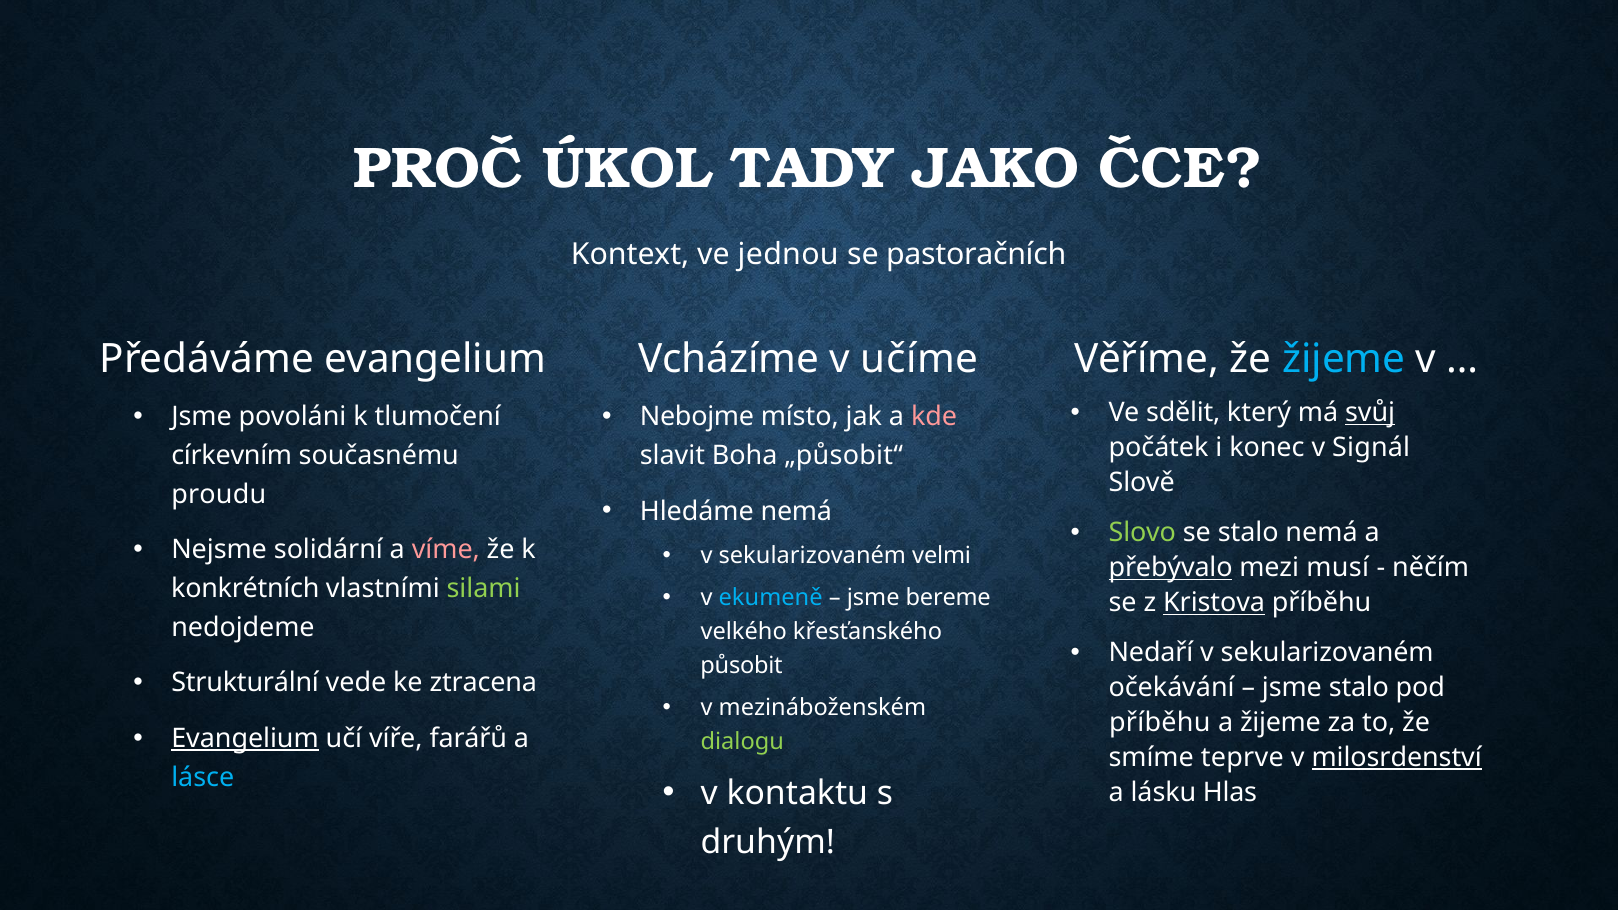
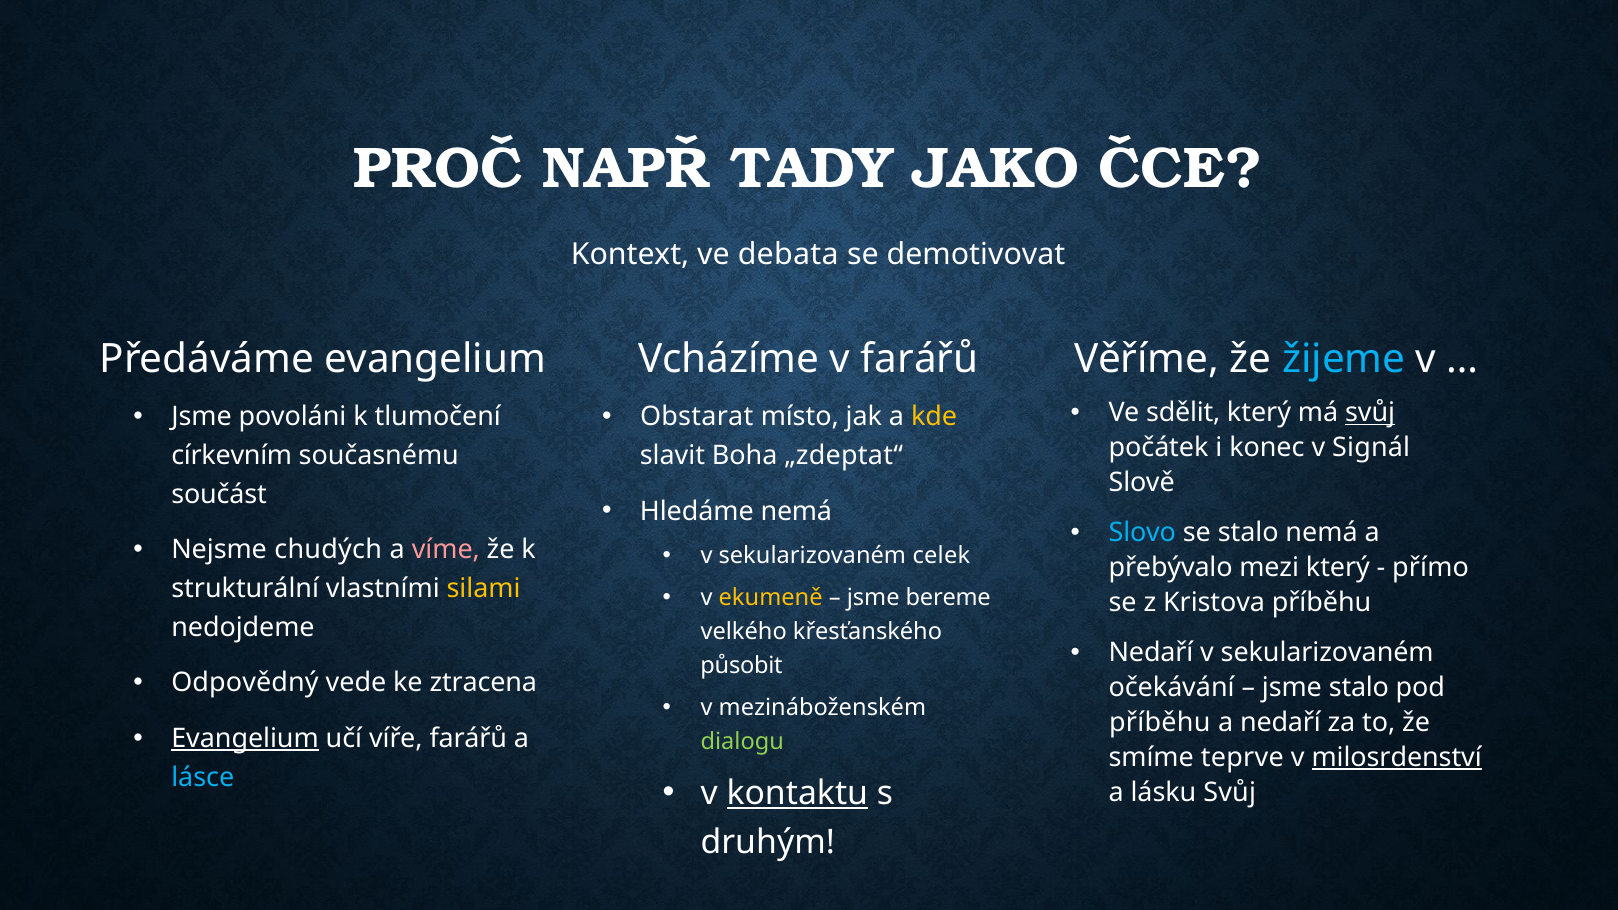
ÚKOL: ÚKOL -> NAPŘ
jednou: jednou -> debata
pastoračních: pastoračních -> demotivovat
v učíme: učíme -> farářů
Nebojme: Nebojme -> Obstarat
kde colour: pink -> yellow
„působit“: „působit“ -> „zdeptat“
proudu: proudu -> součást
Slovo colour: light green -> light blue
solidární: solidární -> chudých
velmi: velmi -> celek
přebývalo underline: present -> none
mezi musí: musí -> který
něčím: něčím -> přímo
konkrétních: konkrétních -> strukturální
silami colour: light green -> yellow
ekumeně colour: light blue -> yellow
Kristova underline: present -> none
Strukturální: Strukturální -> Odpovědný
a žijeme: žijeme -> nedaří
kontaktu underline: none -> present
lásku Hlas: Hlas -> Svůj
